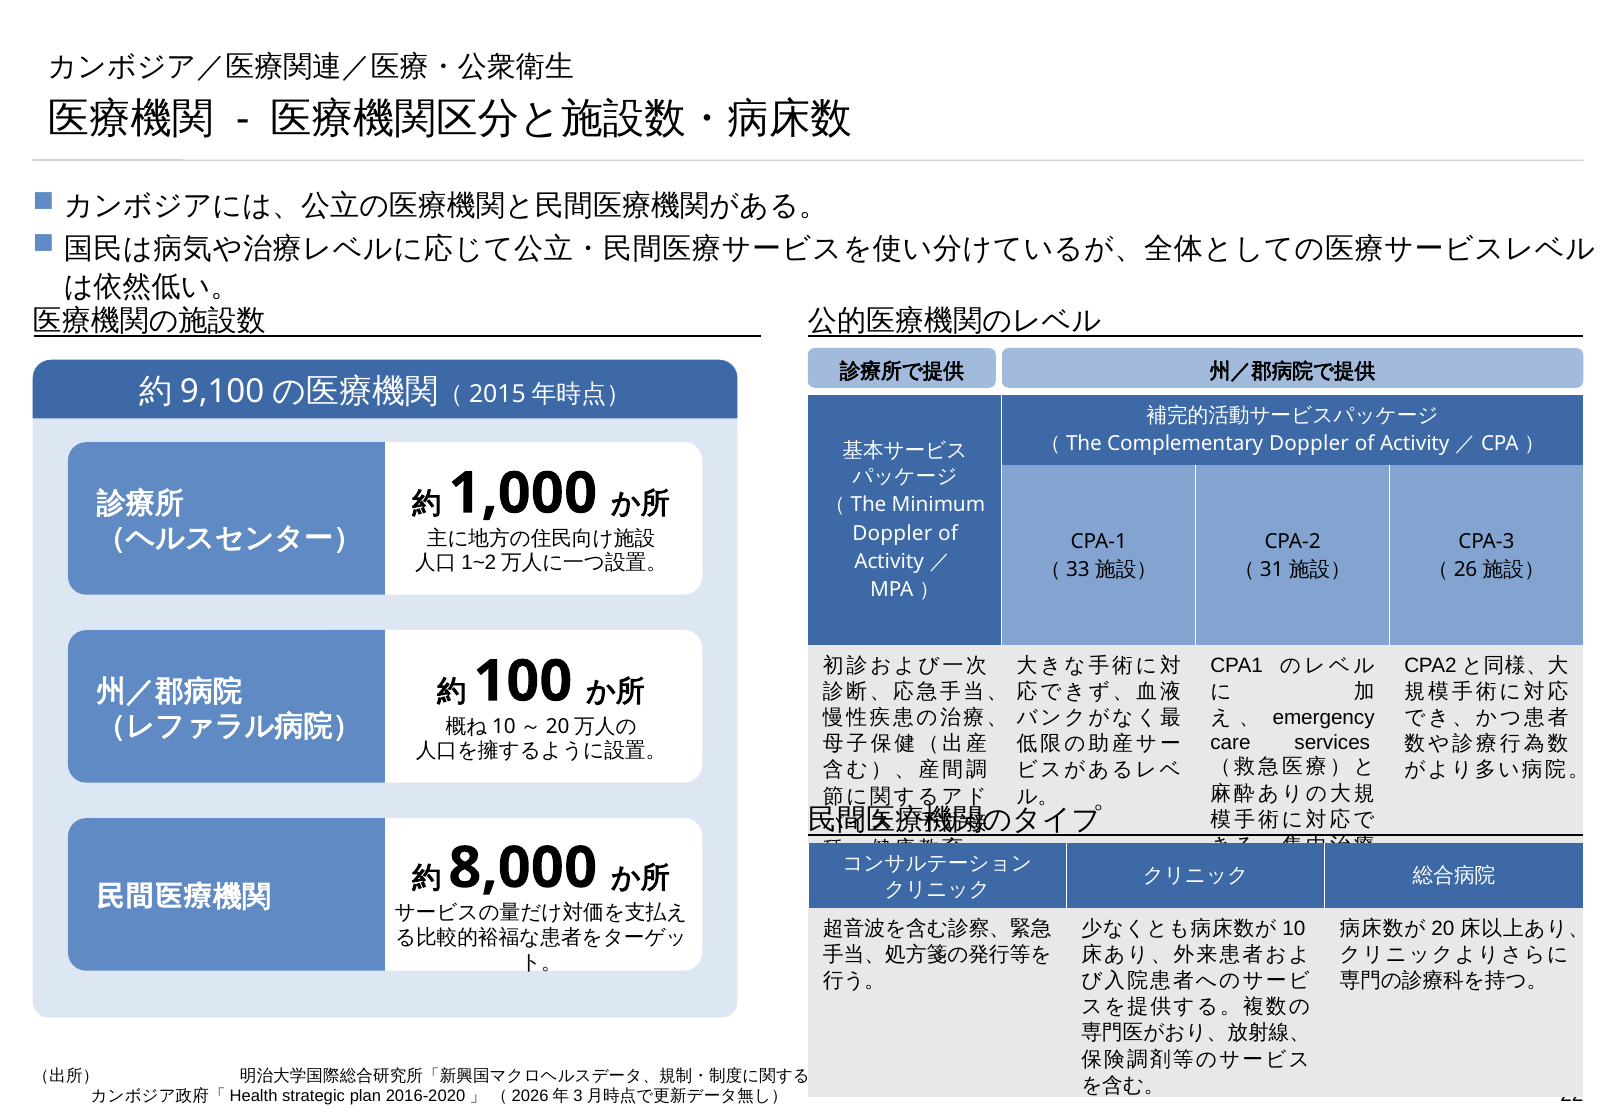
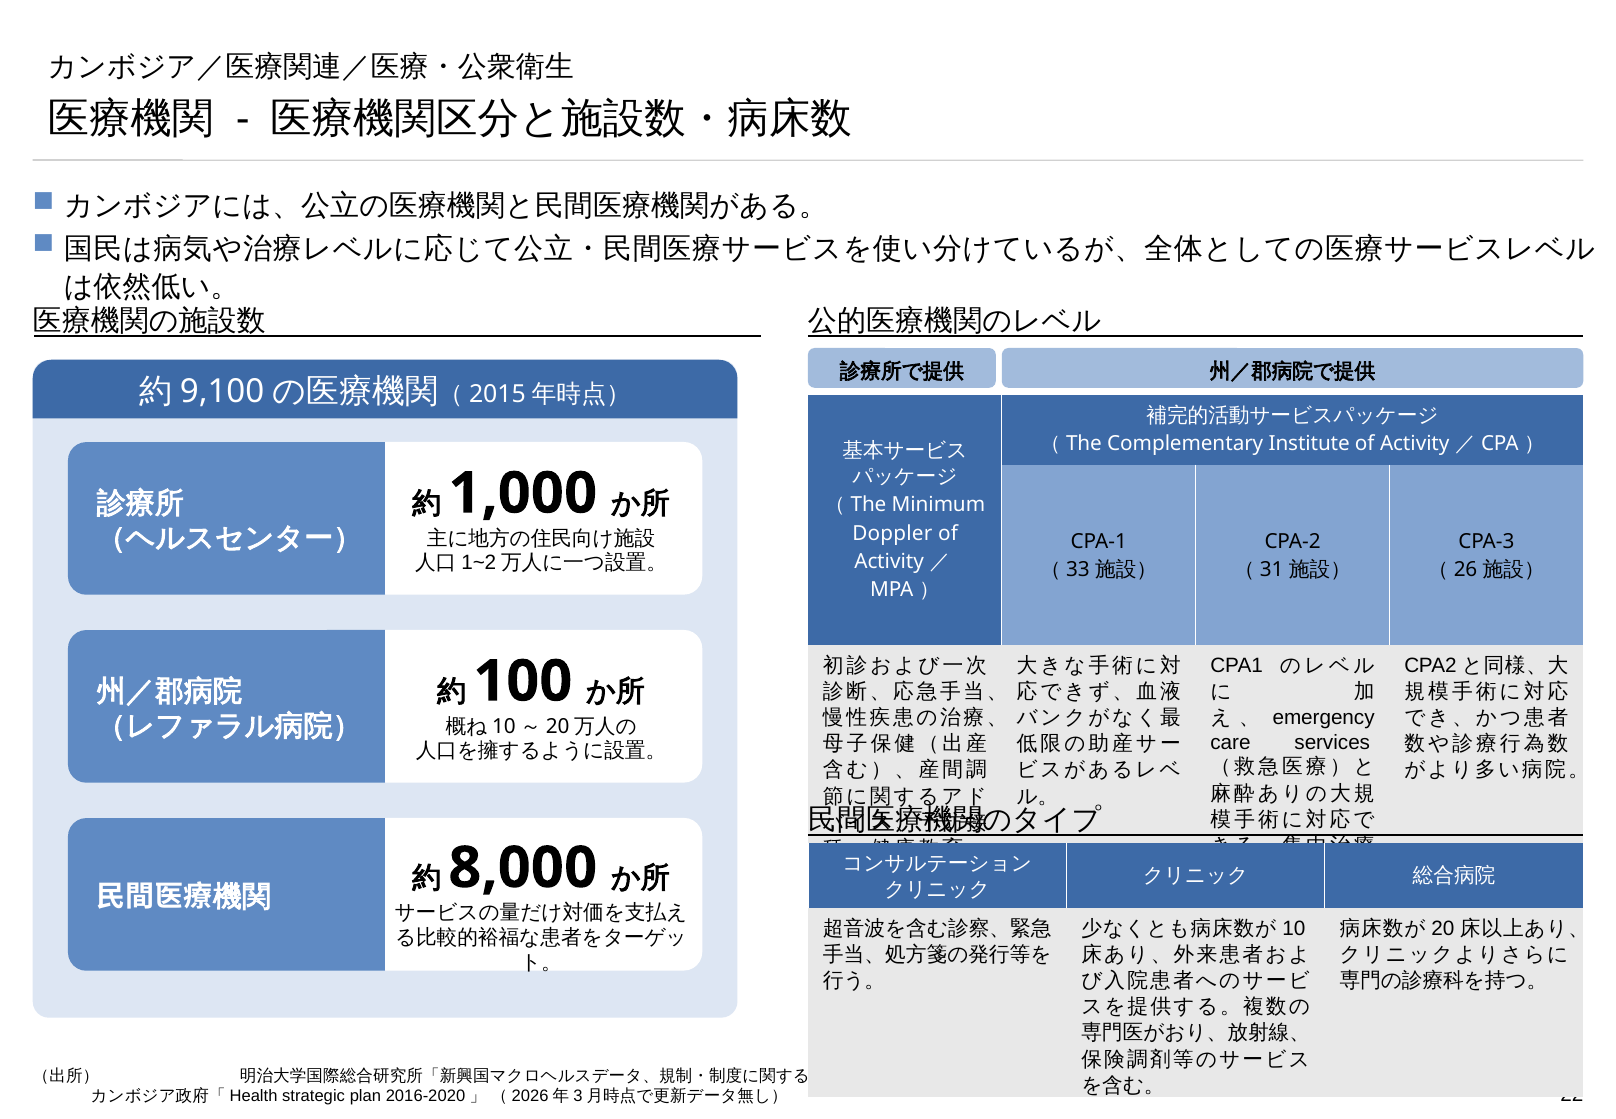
Complementary Doppler: Doppler -> Institute
